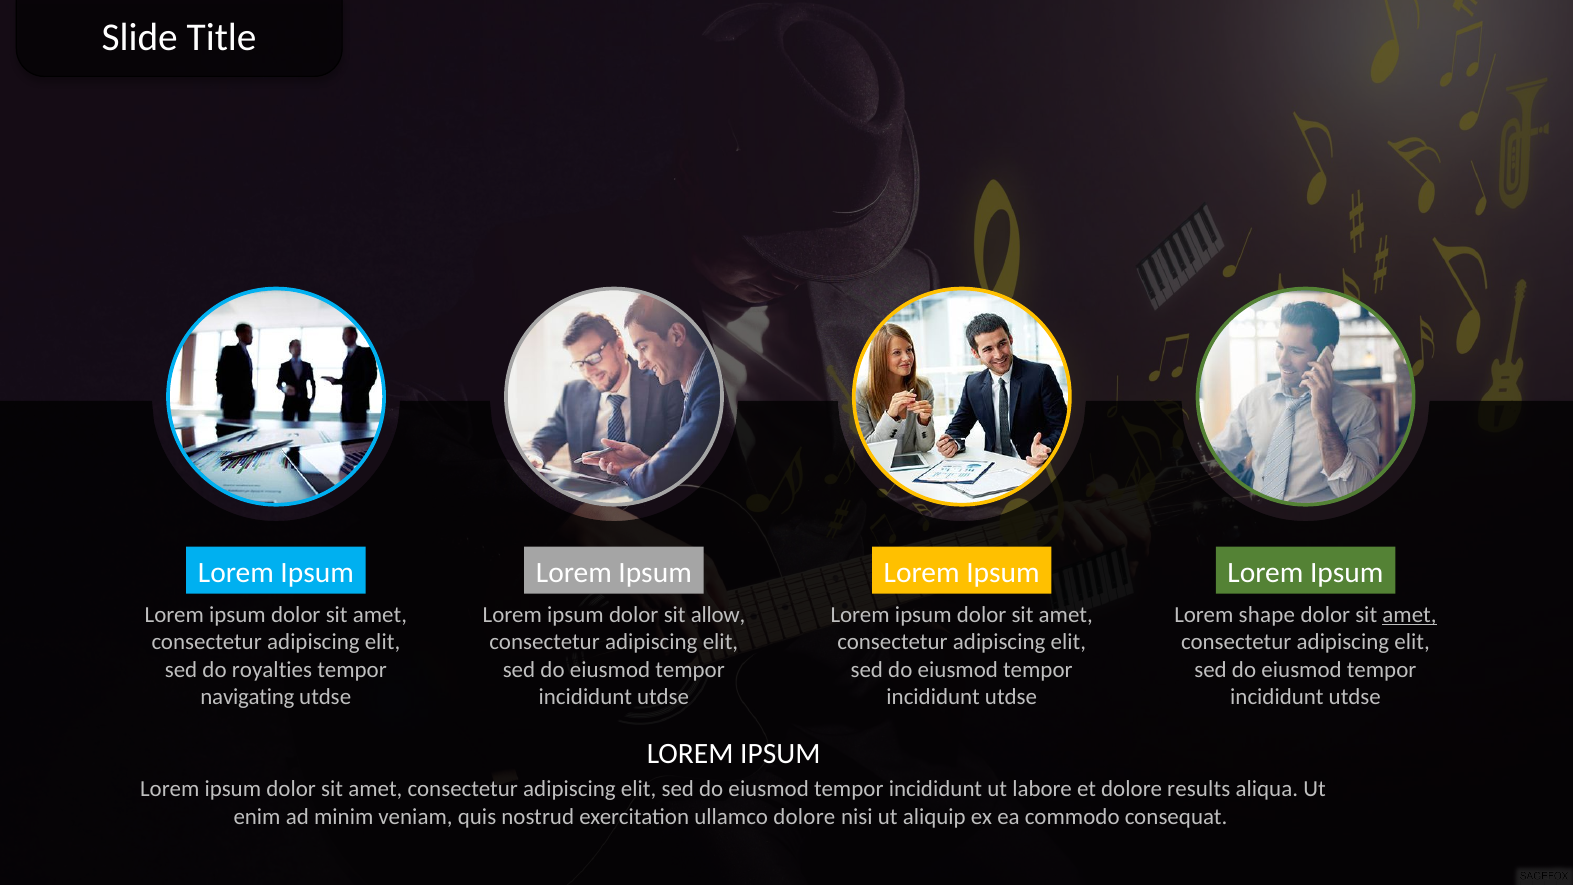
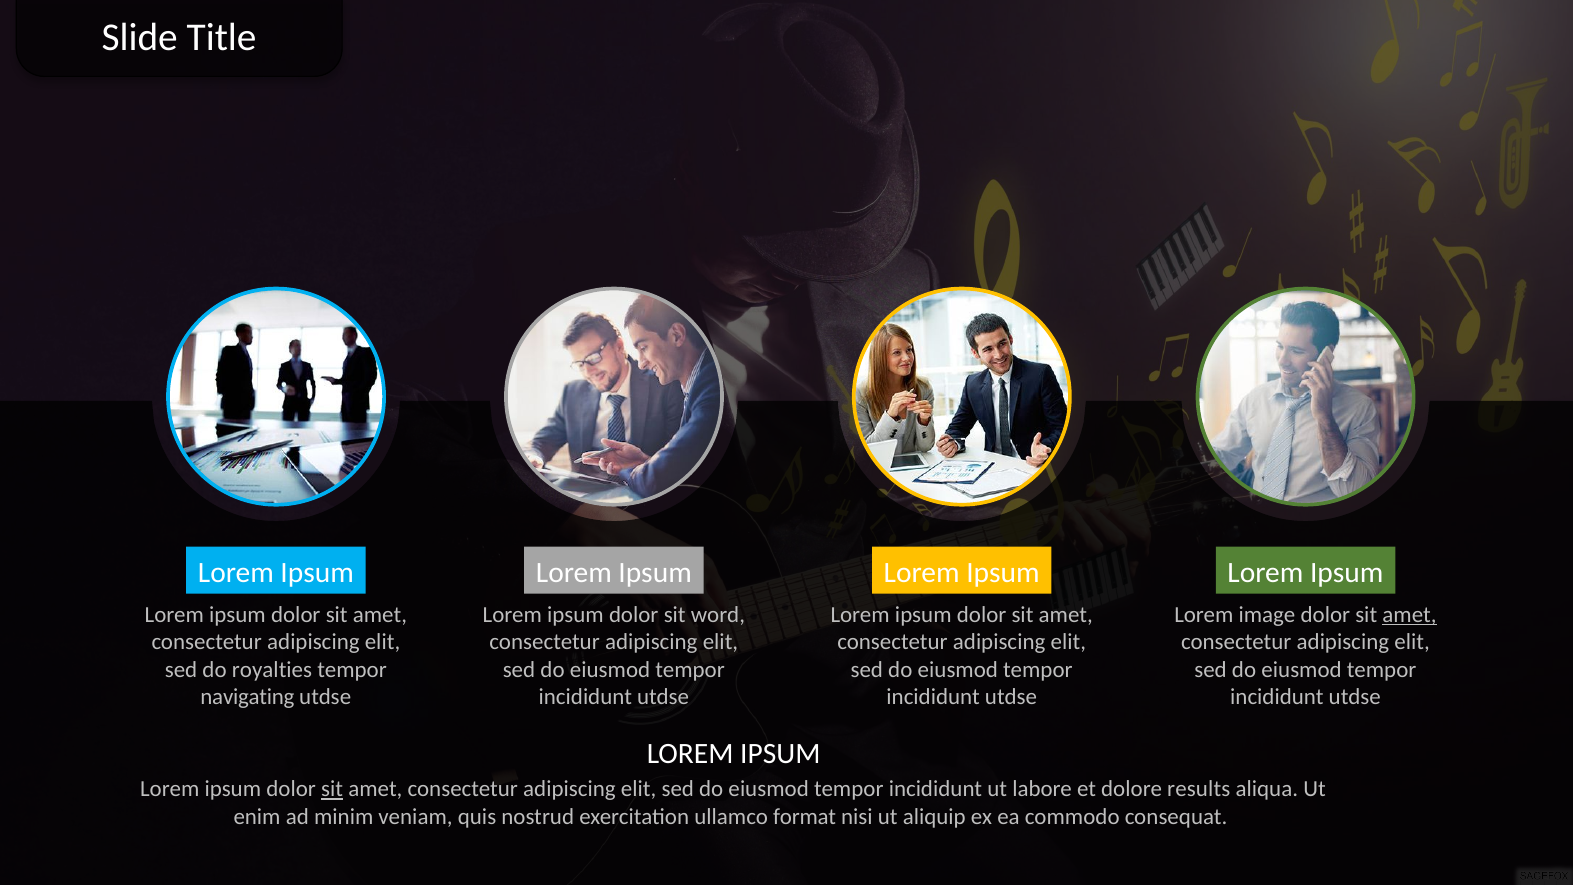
allow: allow -> word
shape: shape -> image
sit at (332, 789) underline: none -> present
ullamco dolore: dolore -> format
